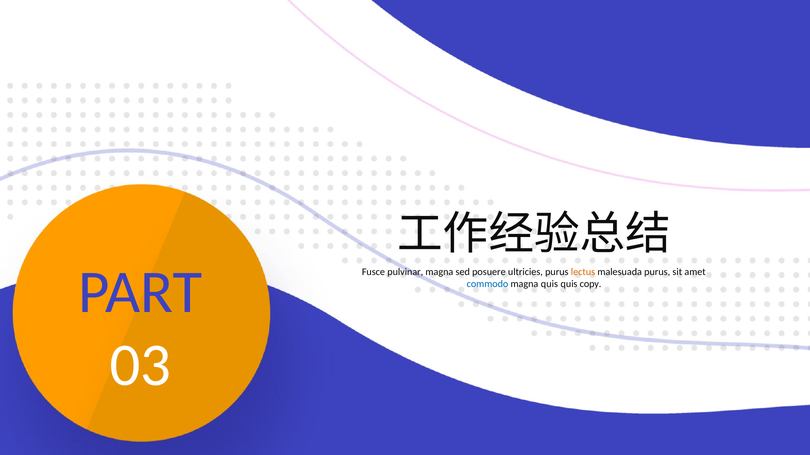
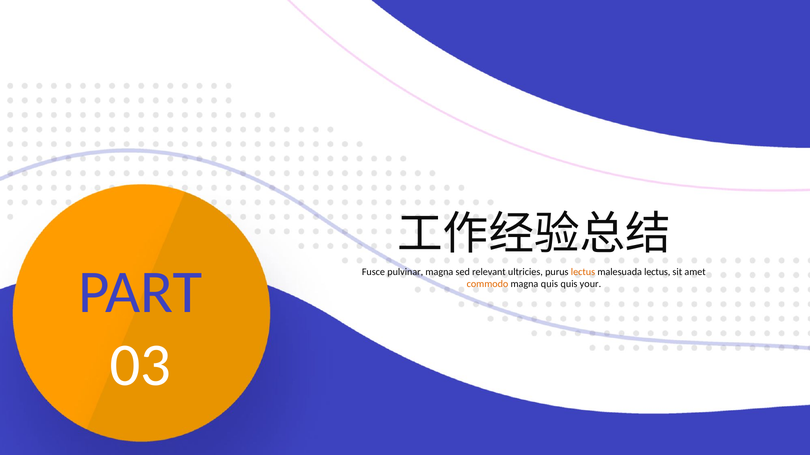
posuere: posuere -> relevant
malesuada purus: purus -> lectus
commodo colour: blue -> orange
copy: copy -> your
